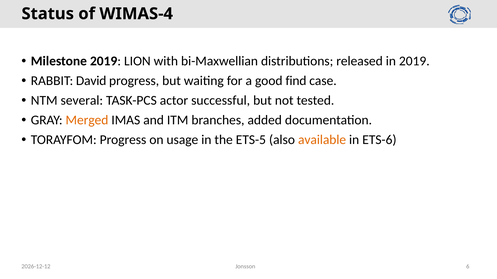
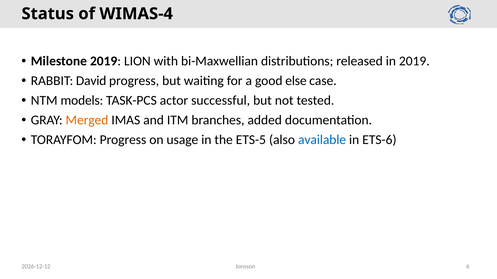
find: find -> else
several: several -> models
available colour: orange -> blue
